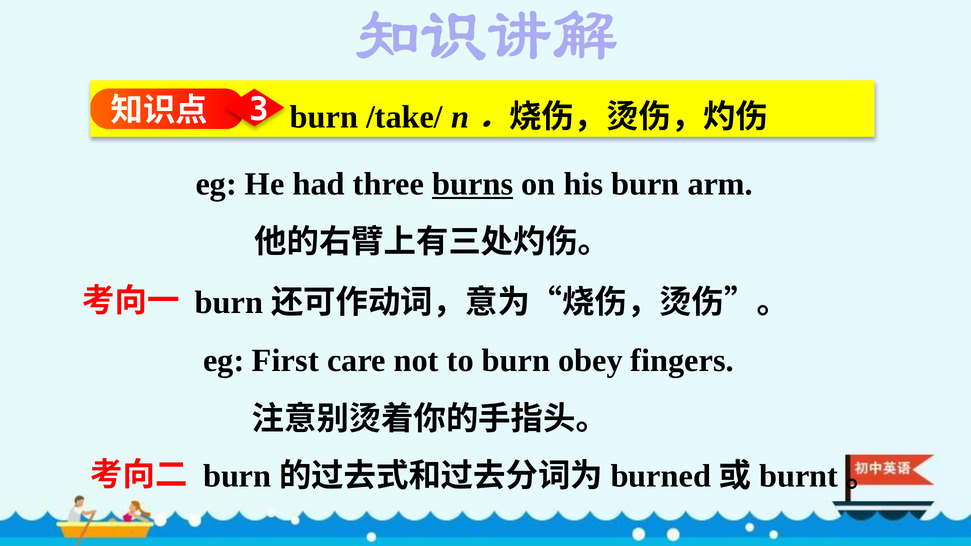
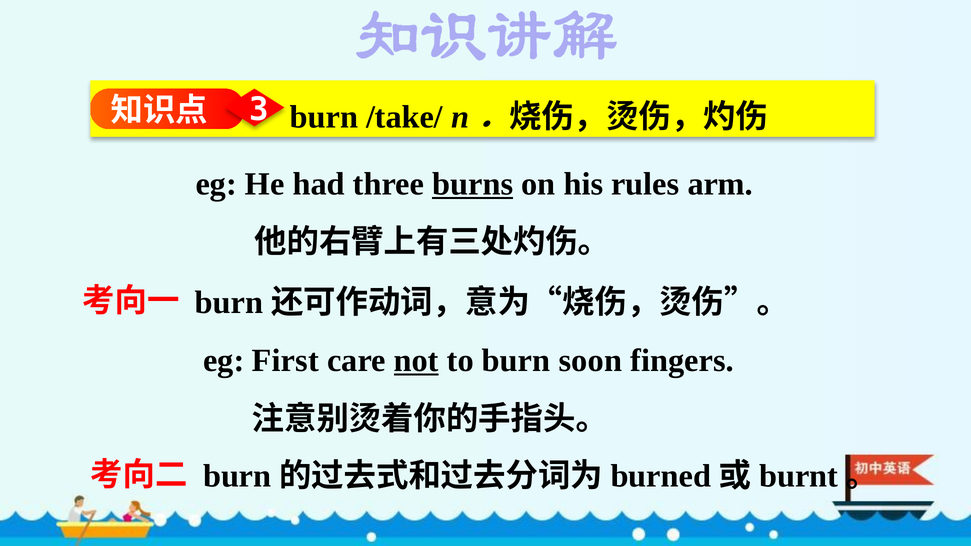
his burn: burn -> rules
not underline: none -> present
obey: obey -> soon
